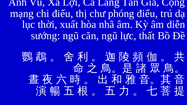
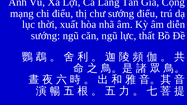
chư phóng: phóng -> sướng
